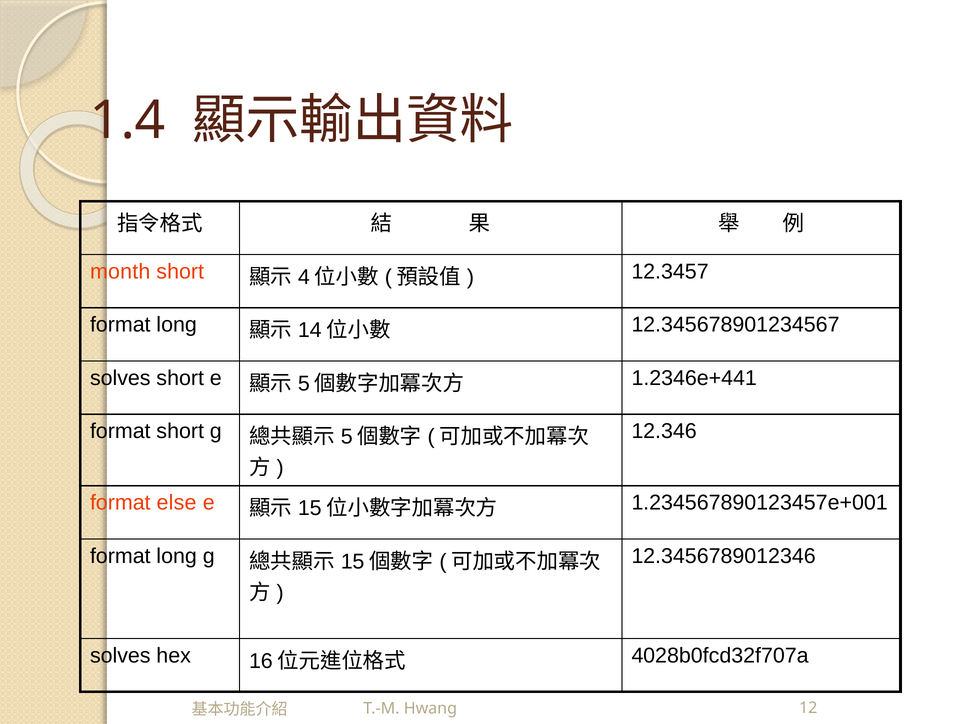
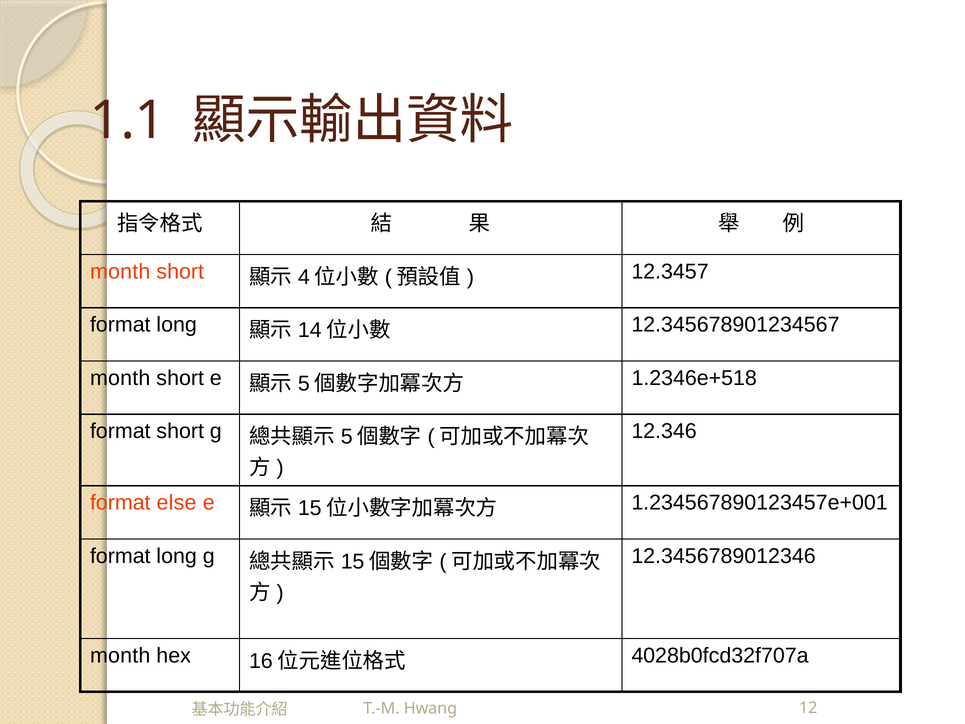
1.4: 1.4 -> 1.1
solves at (120, 378): solves -> month
1.2346e+441: 1.2346e+441 -> 1.2346e+518
solves at (120, 655): solves -> month
